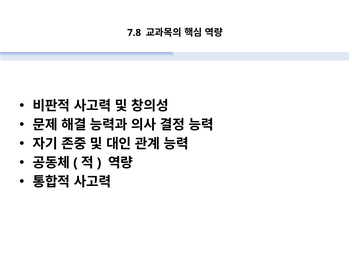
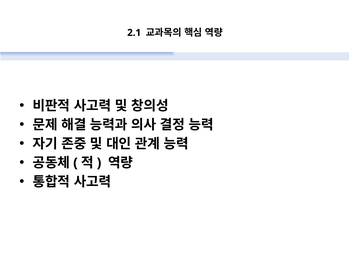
7.8: 7.8 -> 2.1
